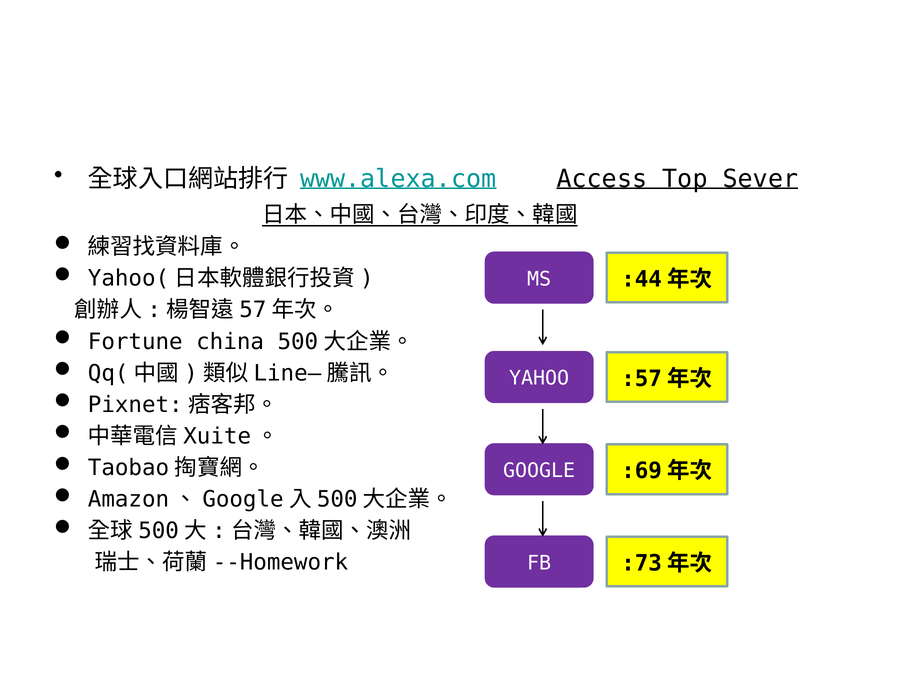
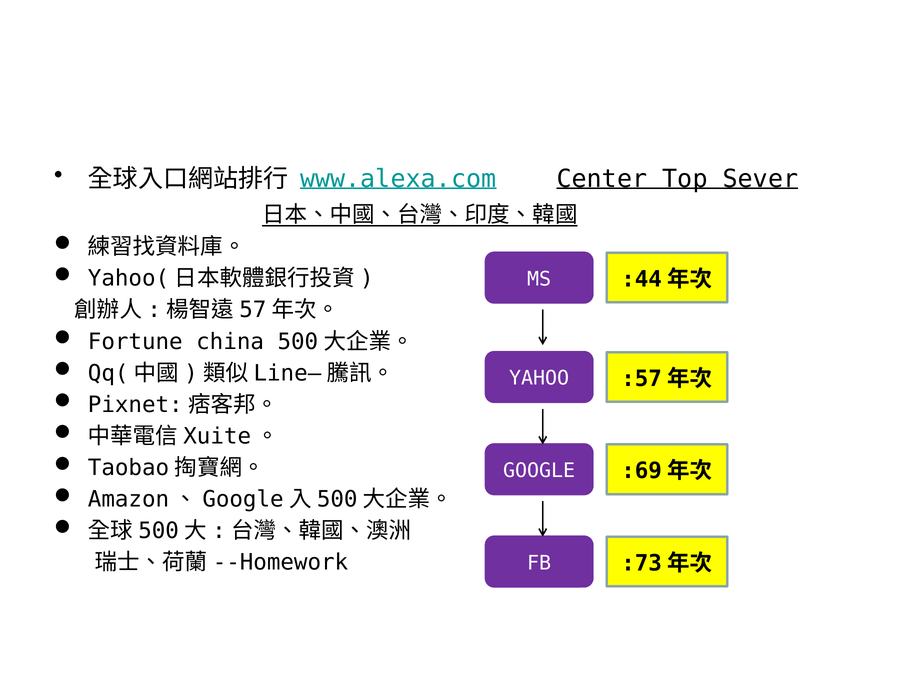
Access: Access -> Center
